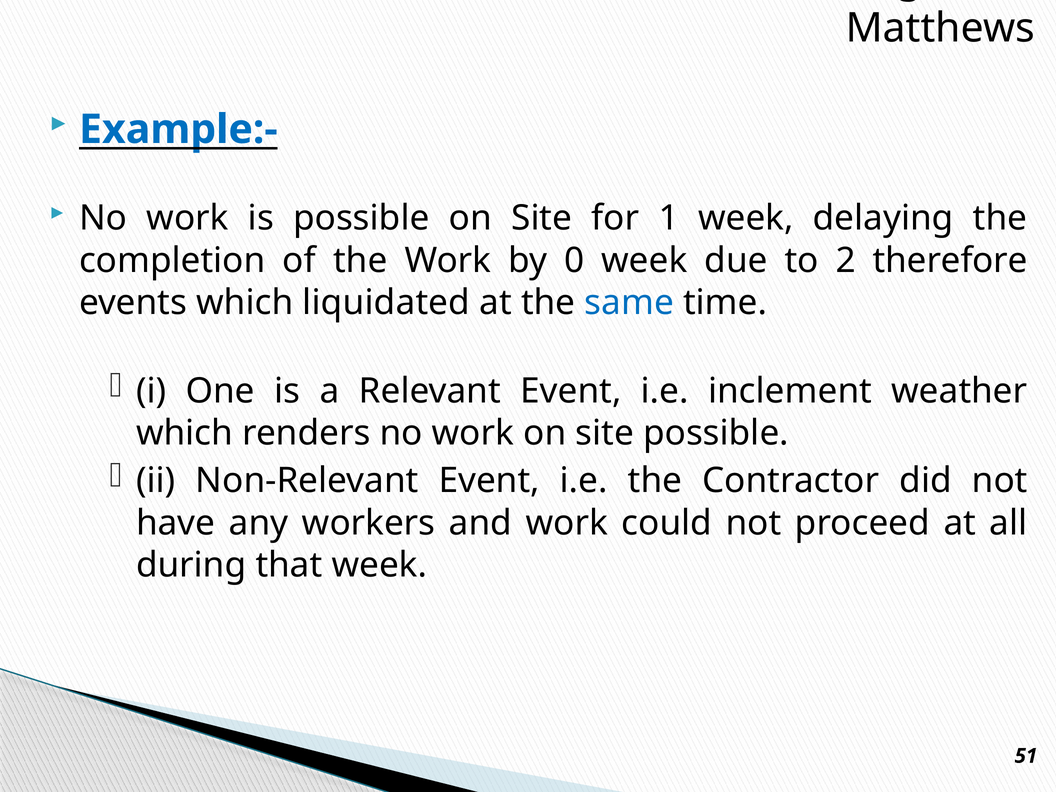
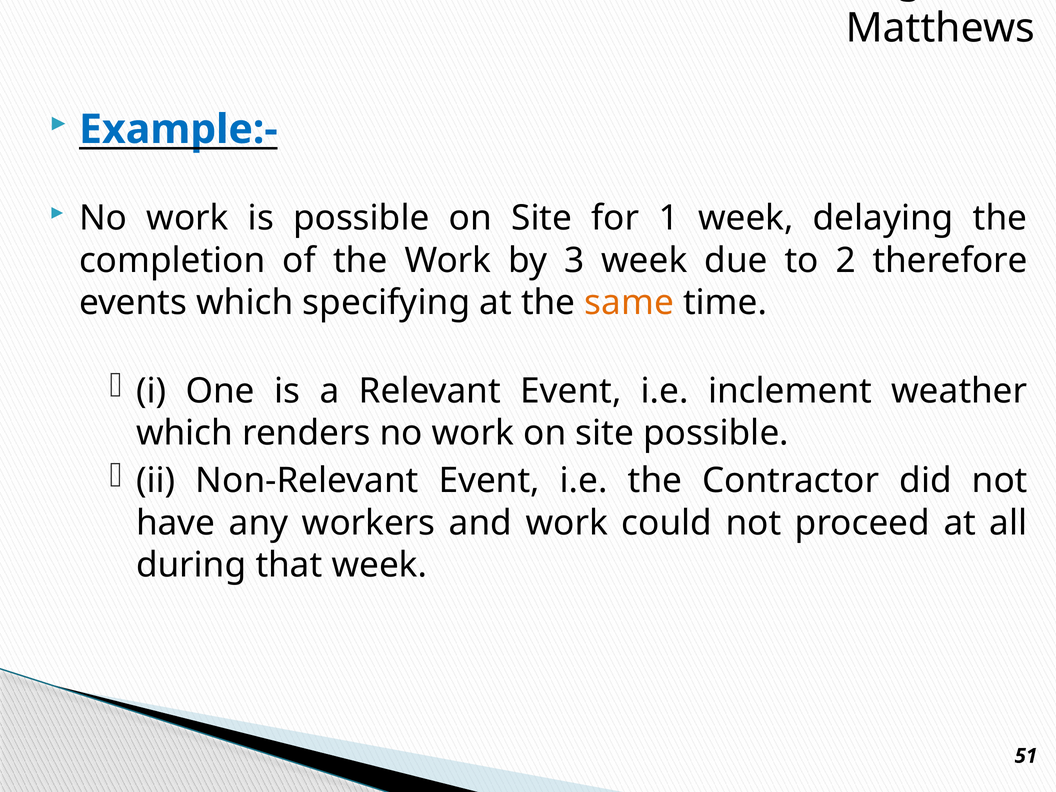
0: 0 -> 3
liquidated: liquidated -> specifying
same colour: blue -> orange
